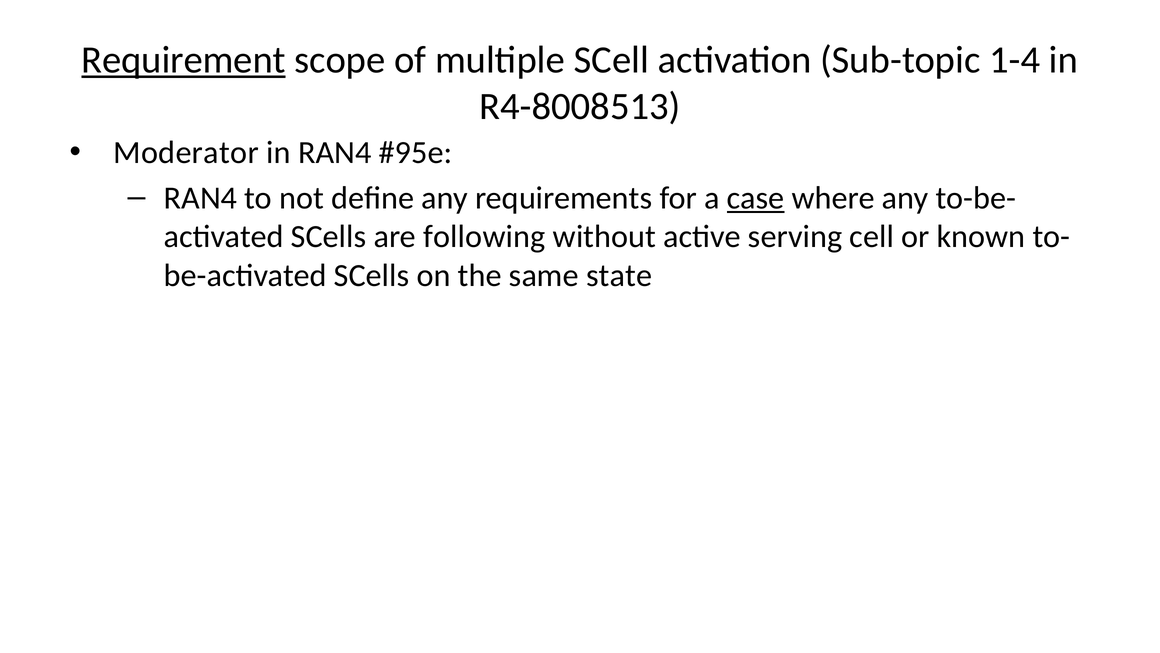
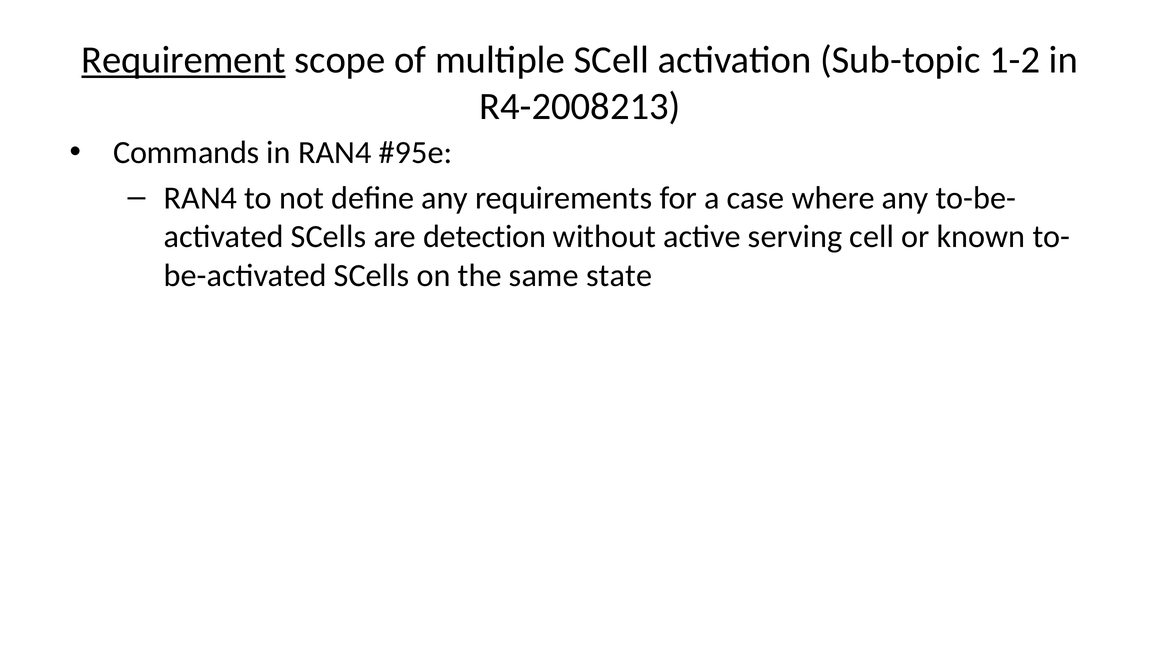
1-4: 1-4 -> 1-2
R4-8008513: R4-8008513 -> R4-2008213
Moderator: Moderator -> Commands
case underline: present -> none
following: following -> detection
